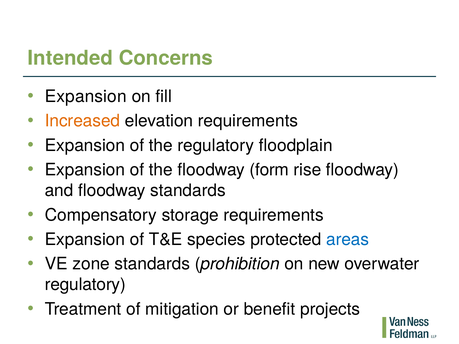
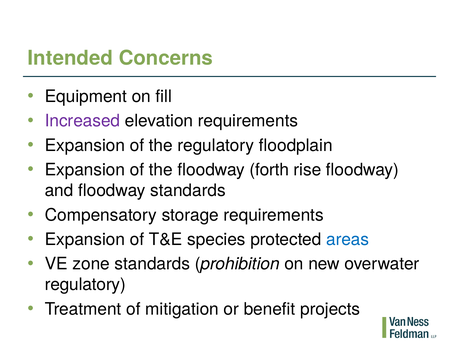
Expansion at (86, 96): Expansion -> Equipment
Increased colour: orange -> purple
form: form -> forth
